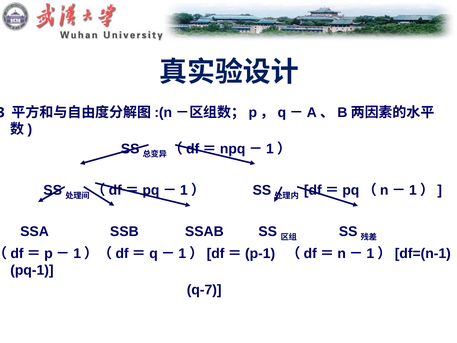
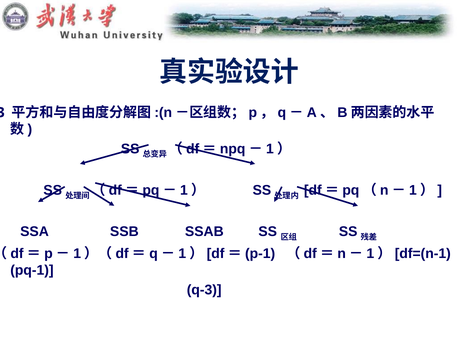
q-7: q-7 -> q-3
